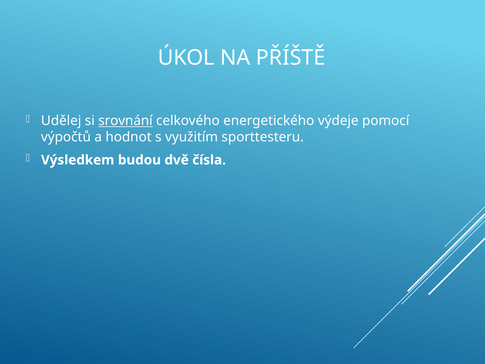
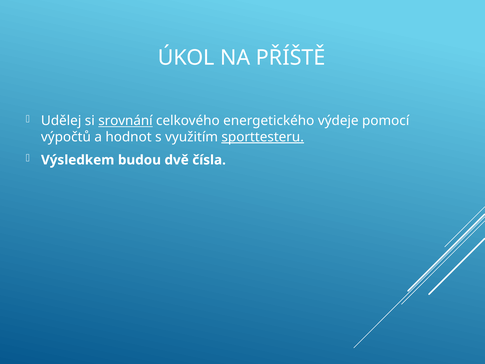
sporttesteru underline: none -> present
